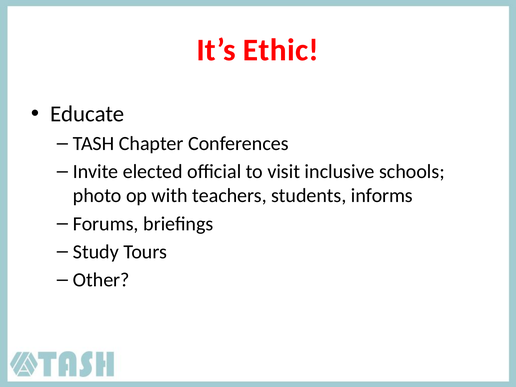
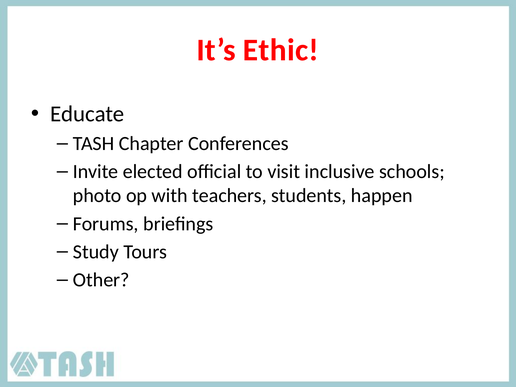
informs: informs -> happen
